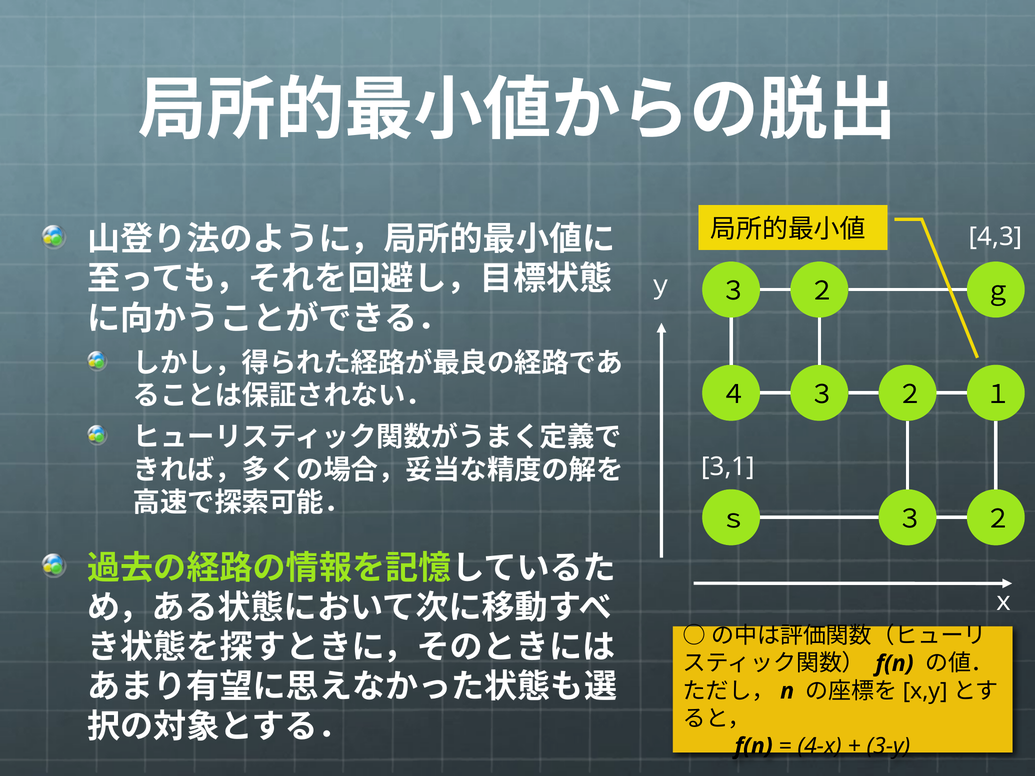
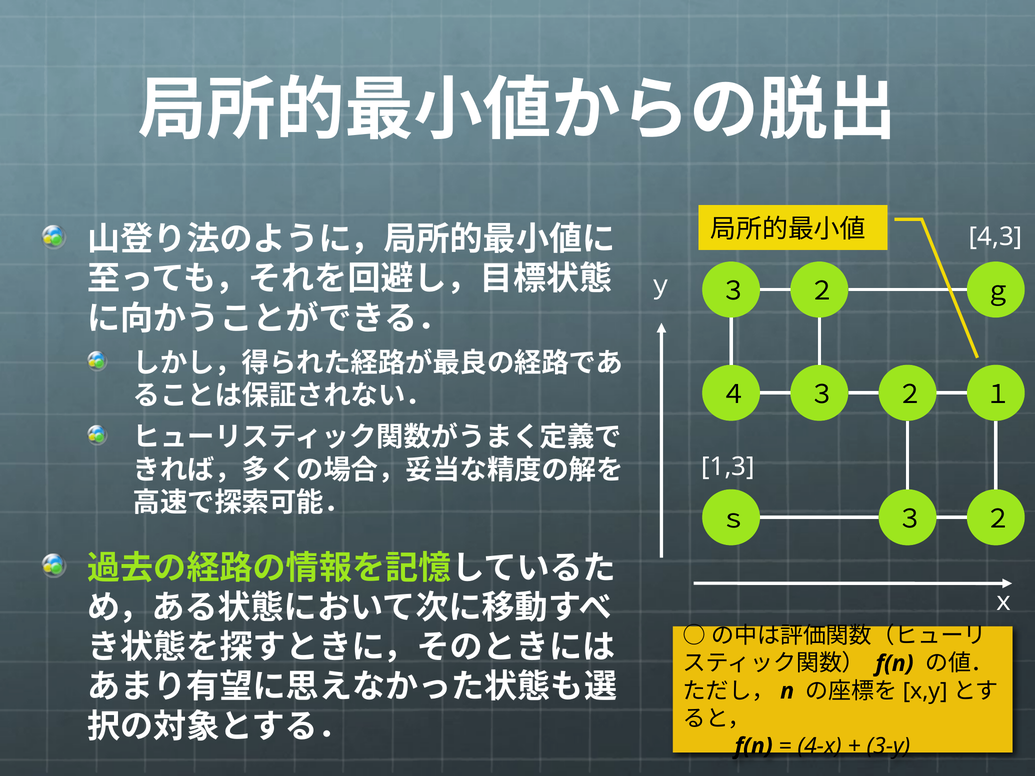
3,1: 3,1 -> 1,3
